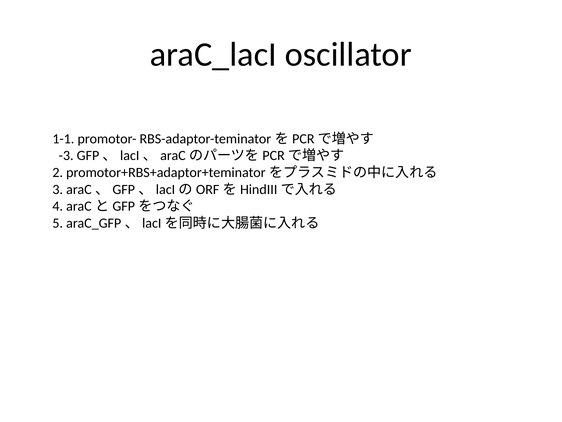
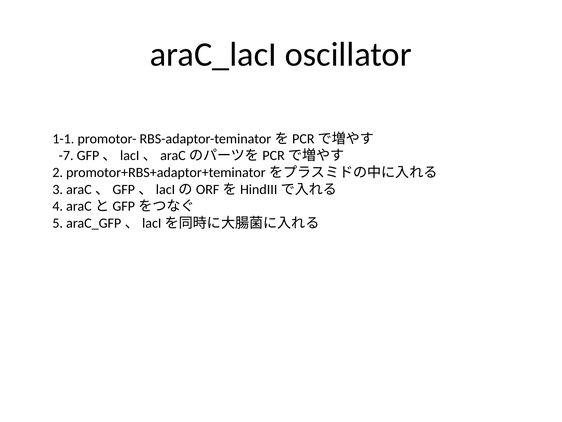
-3: -3 -> -7
